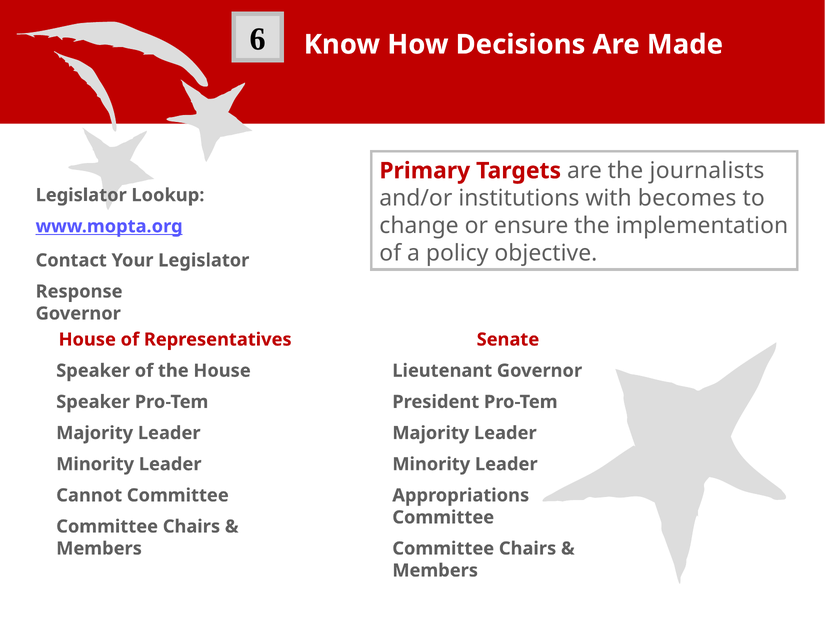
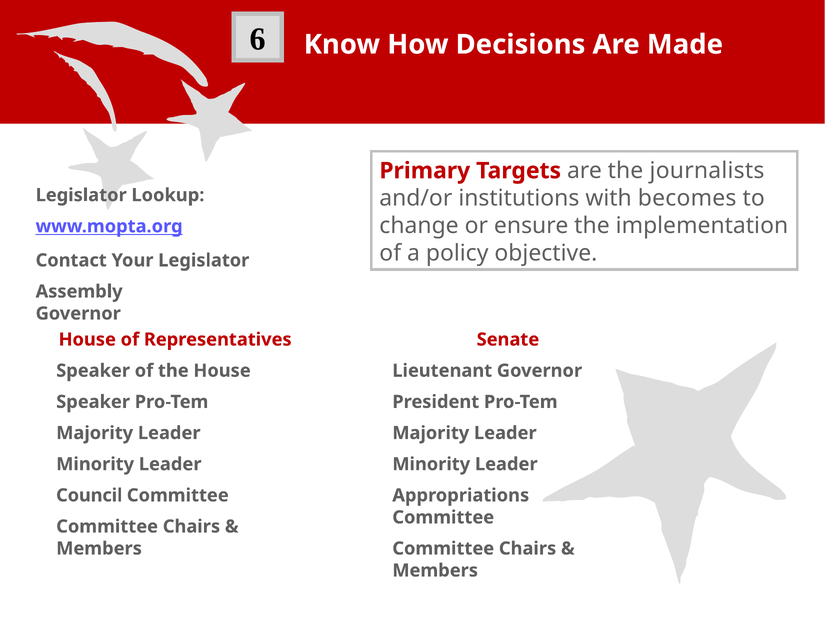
Response: Response -> Assembly
Cannot: Cannot -> Council
